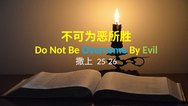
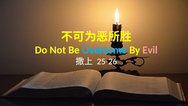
Evil colour: light green -> pink
